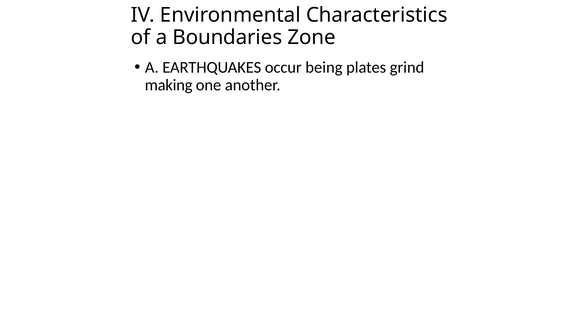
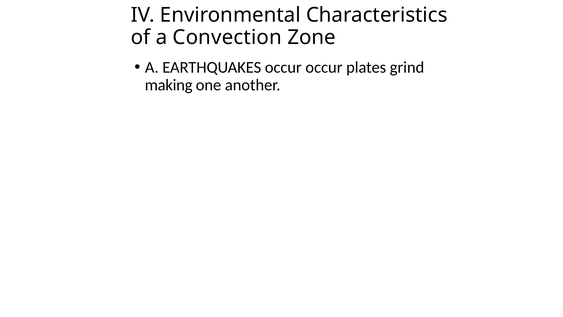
Boundaries: Boundaries -> Convection
occur being: being -> occur
